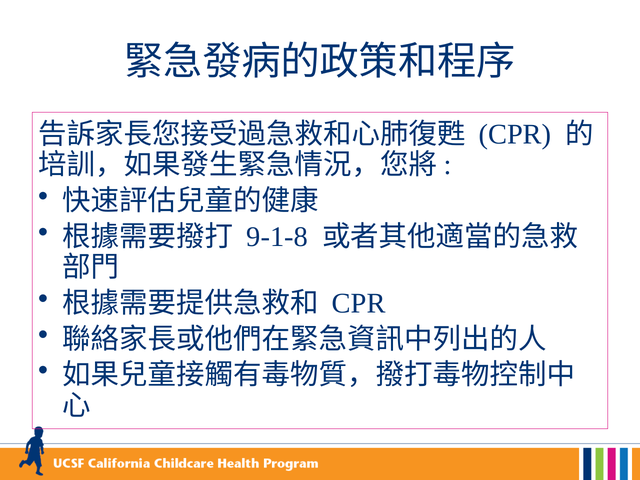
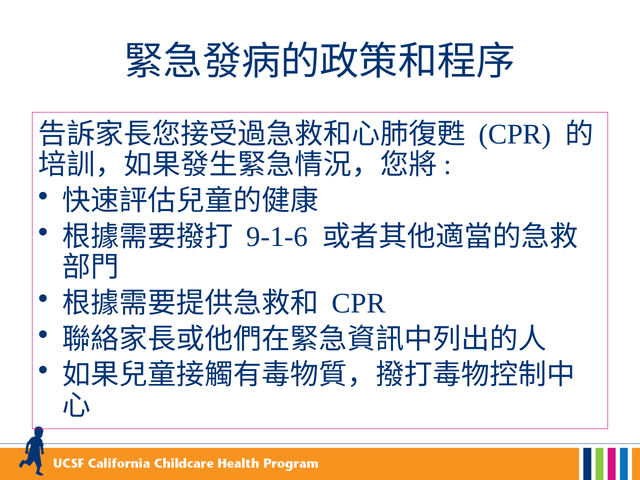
9-1-8: 9-1-8 -> 9-1-6
